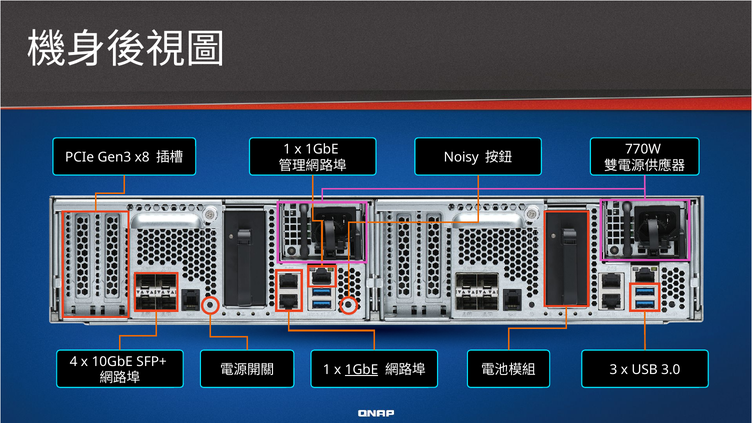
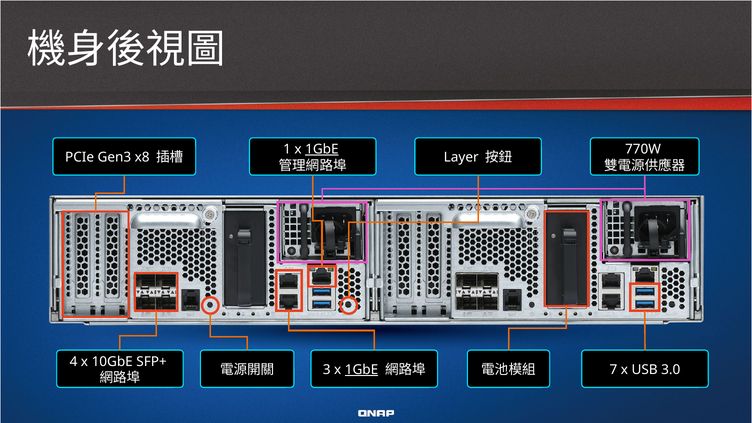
1GbE at (322, 149) underline: none -> present
Noisy: Noisy -> Layer
1 at (327, 370): 1 -> 3
3: 3 -> 7
